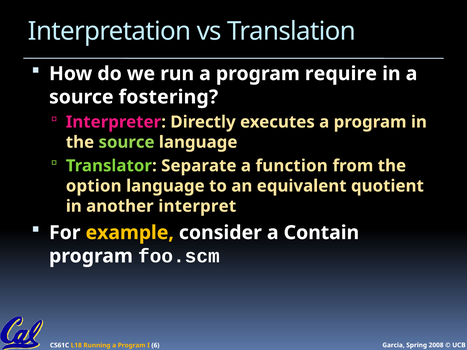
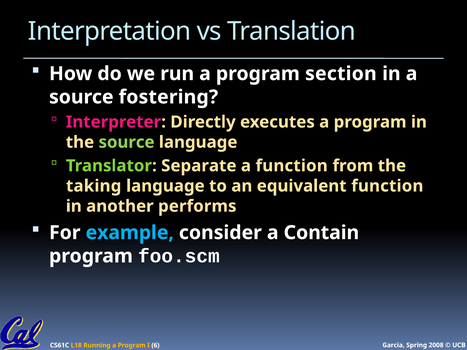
require: require -> section
option: option -> taking
equivalent quotient: quotient -> function
interpret: interpret -> performs
example colour: yellow -> light blue
